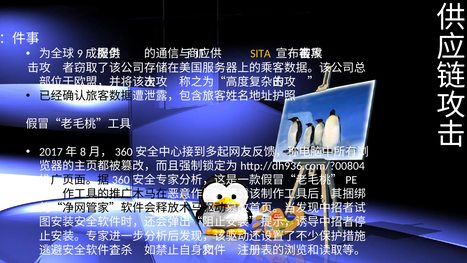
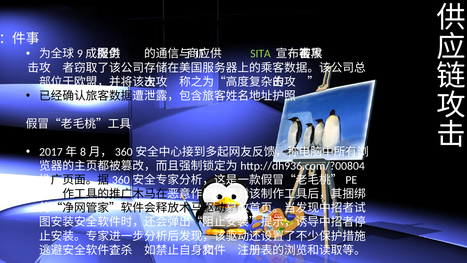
SITA colour: yellow -> light green
